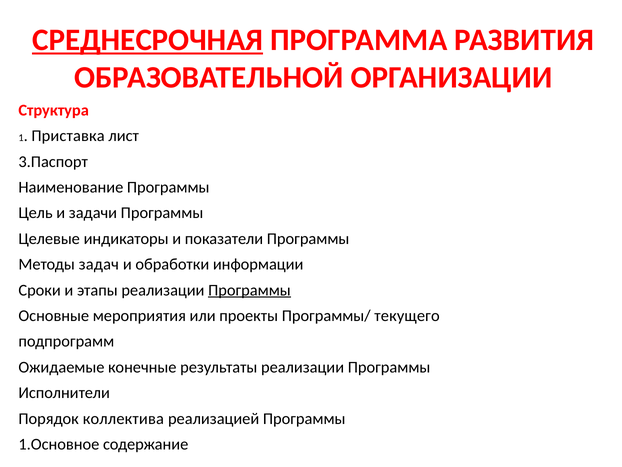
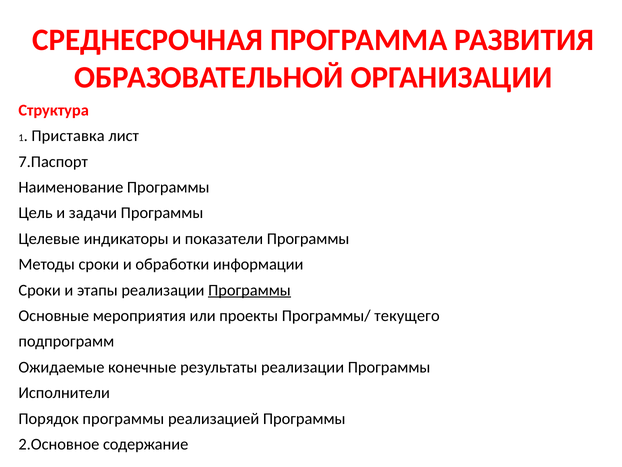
СРЕДНЕСРОЧНАЯ underline: present -> none
3.Паспорт: 3.Паспорт -> 7.Паспорт
Методы задач: задач -> сроки
Порядок коллектива: коллектива -> программы
1.Основное: 1.Основное -> 2.Основное
